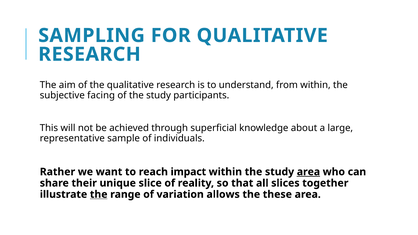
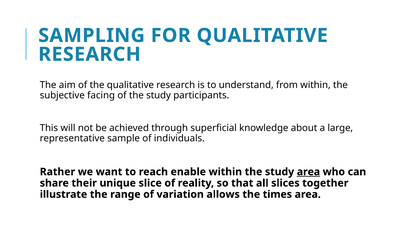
impact: impact -> enable
the at (99, 194) underline: present -> none
these: these -> times
